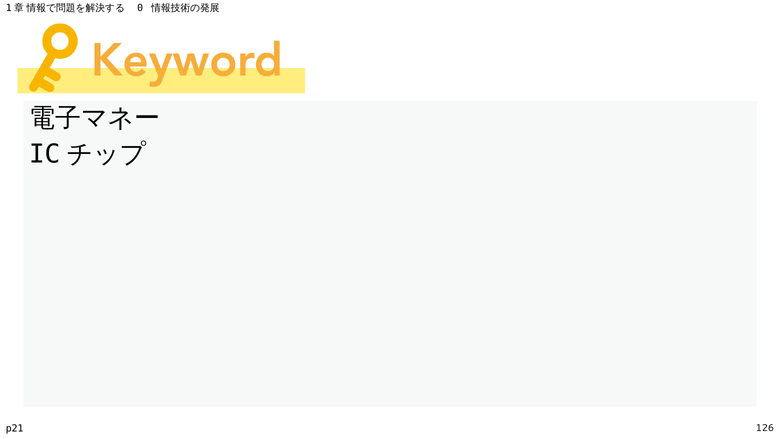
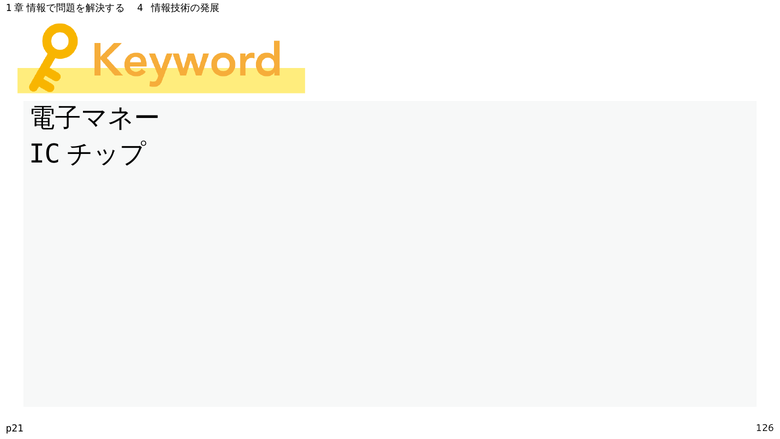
0: 0 -> 4
